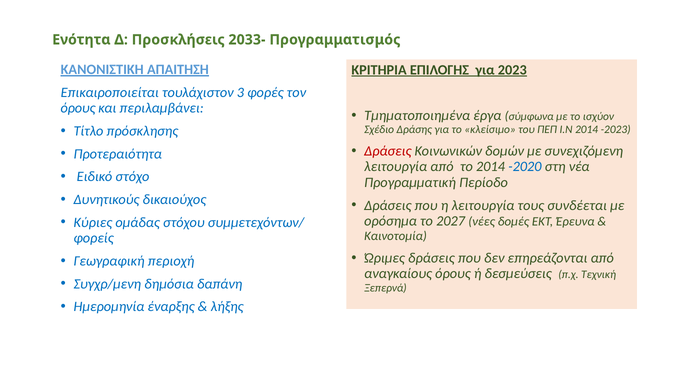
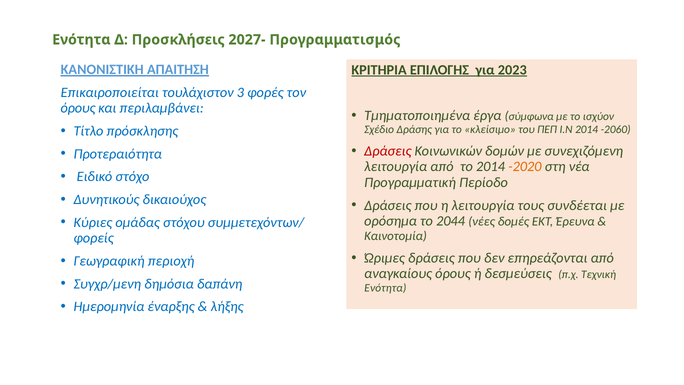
2033-: 2033- -> 2027-
-2023: -2023 -> -2060
-2020 colour: blue -> orange
2027: 2027 -> 2044
Ξεπερνά at (385, 288): Ξεπερνά -> Ενότητα
